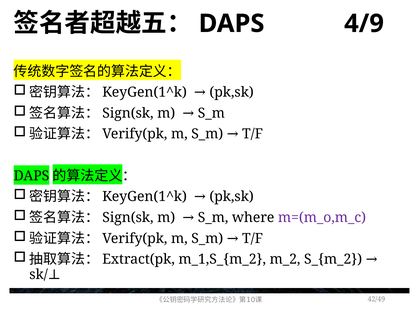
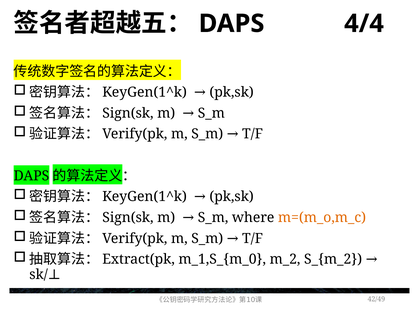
4/9: 4/9 -> 4/4
m=(m_o,m_c colour: purple -> orange
m_1,S_{m_2: m_1,S_{m_2 -> m_1,S_{m_0
